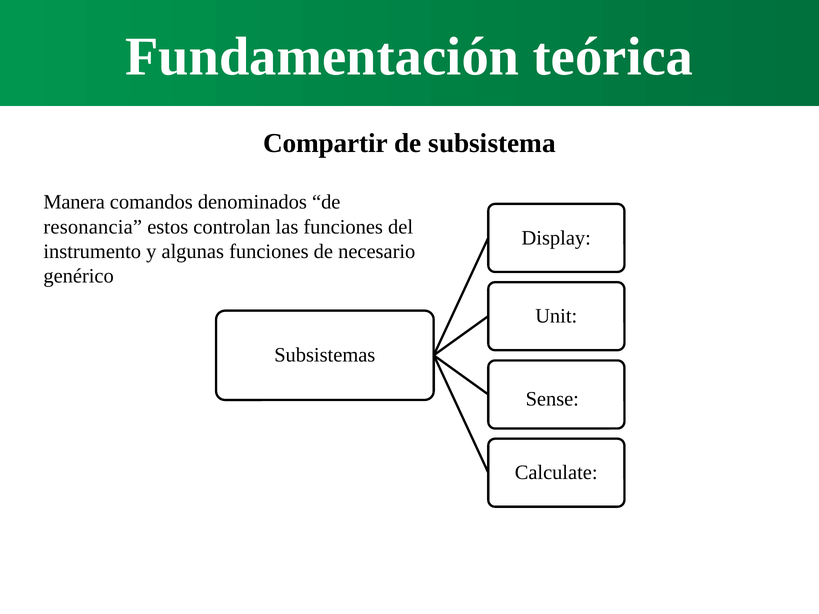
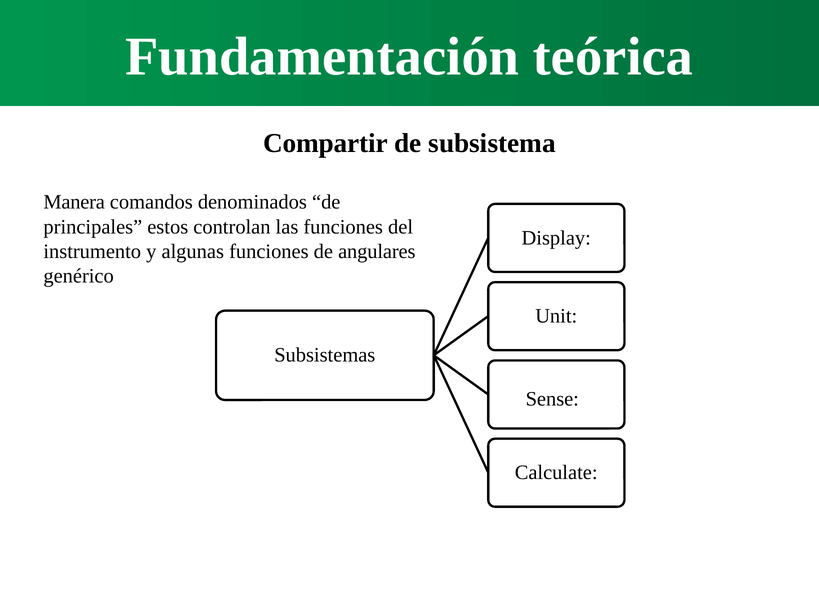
resonancia: resonancia -> principales
necesario: necesario -> angulares
